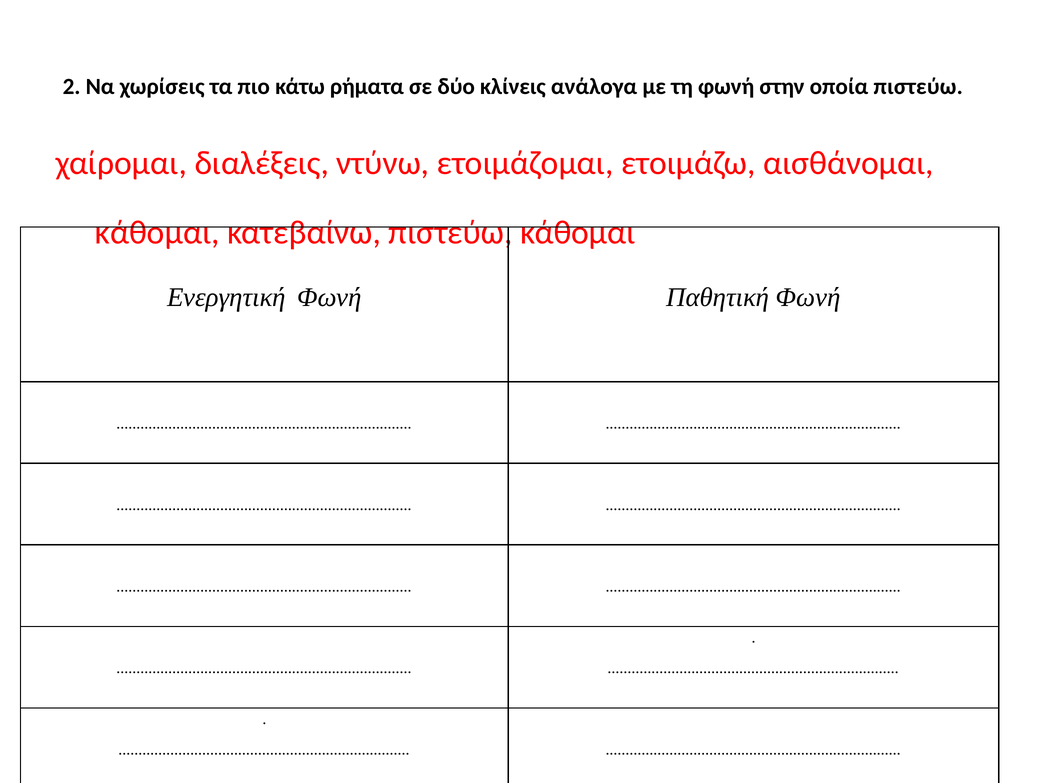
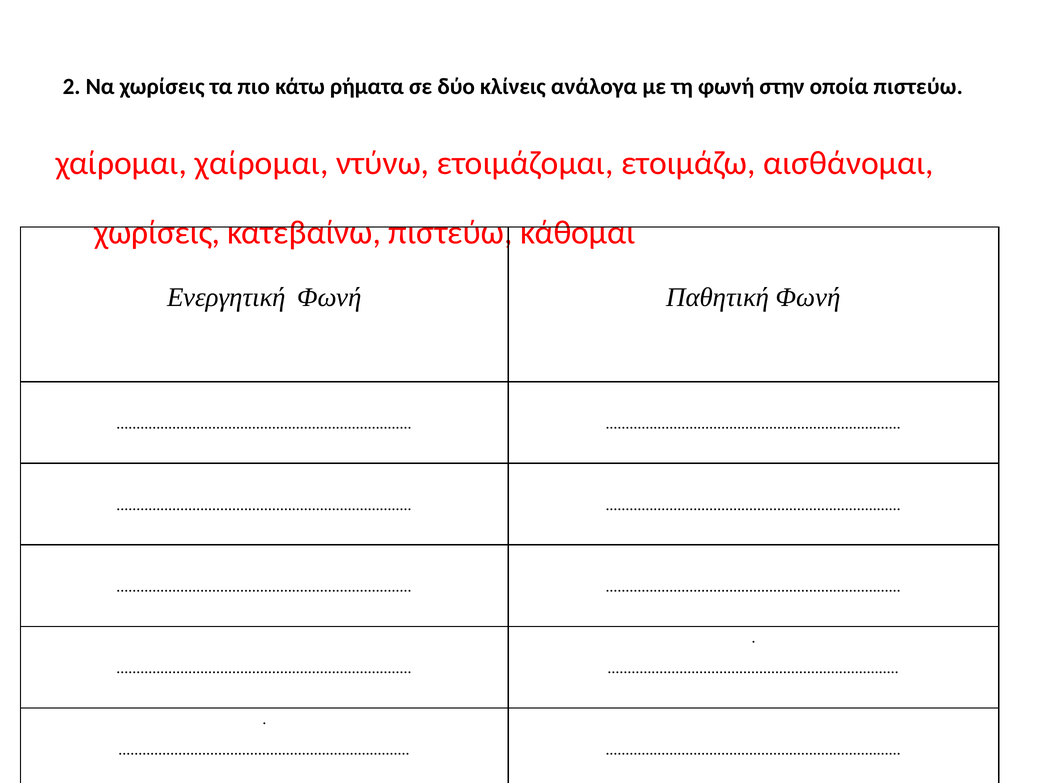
χαίρομαι διαλέξεις: διαλέξεις -> χαίρομαι
κάθομαι at (157, 233): κάθομαι -> χωρίσεις
